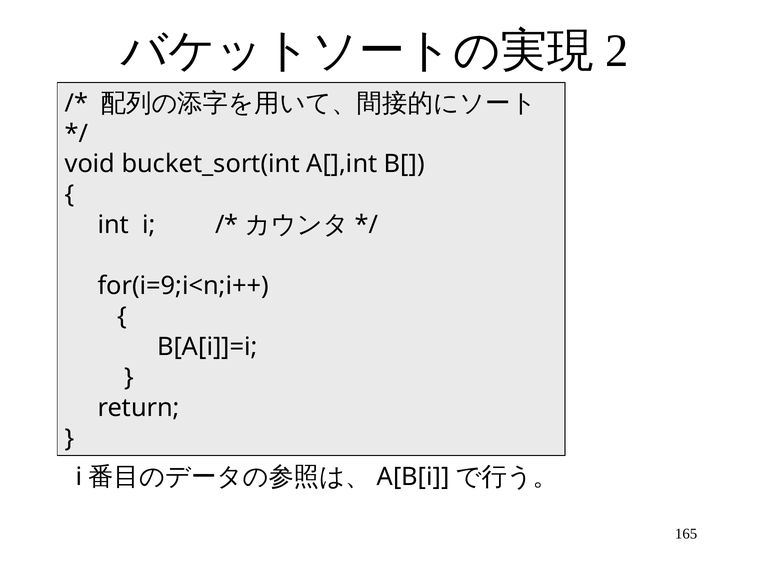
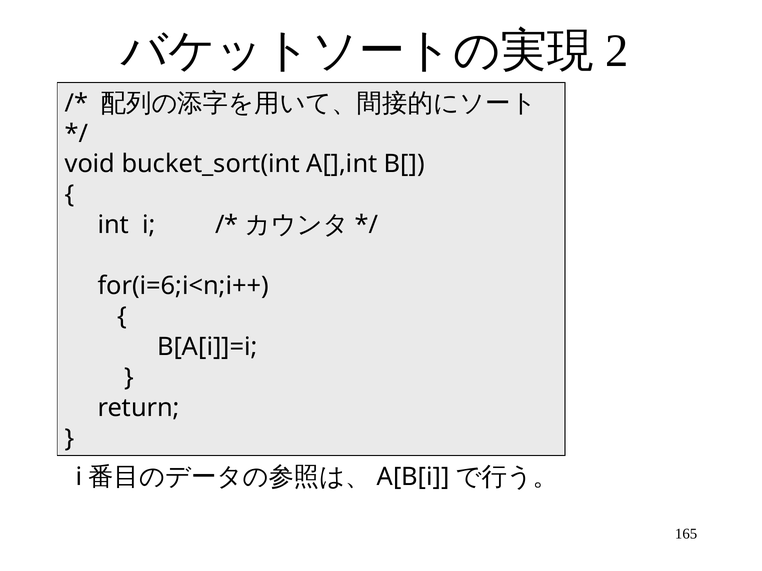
for(i=9;i<n;i++: for(i=9;i<n;i++ -> for(i=6;i<n;i++
